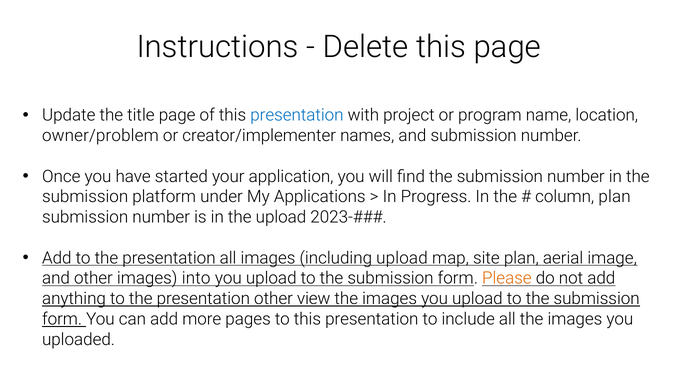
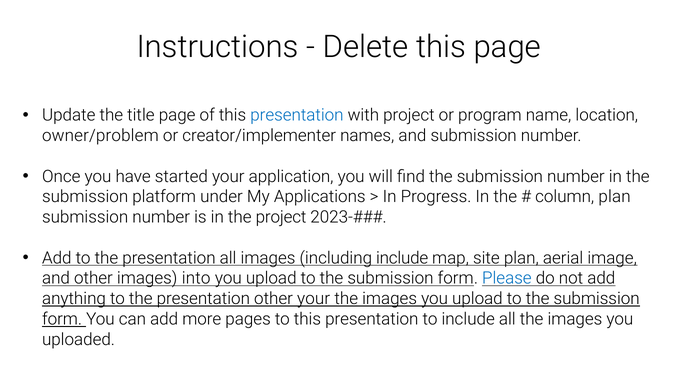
the upload: upload -> project
including upload: upload -> include
Please colour: orange -> blue
other view: view -> your
